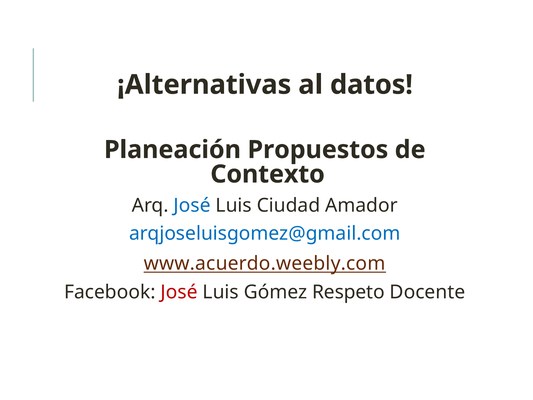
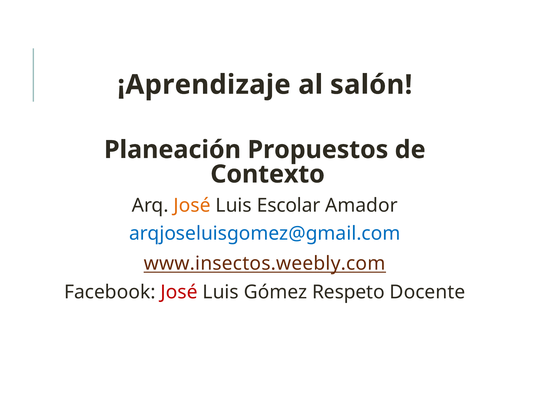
¡Alternativas: ¡Alternativas -> ¡Aprendizaje
datos: datos -> salón
José at (192, 205) colour: blue -> orange
Ciudad: Ciudad -> Escolar
www.acuerdo.weebly.com: www.acuerdo.weebly.com -> www.insectos.weebly.com
